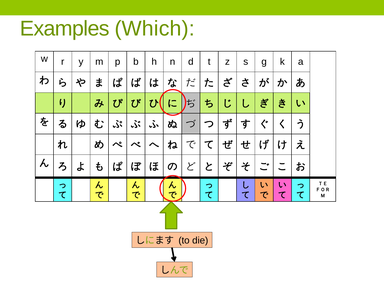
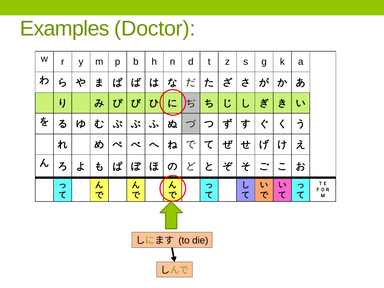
Which: Which -> Doctor
